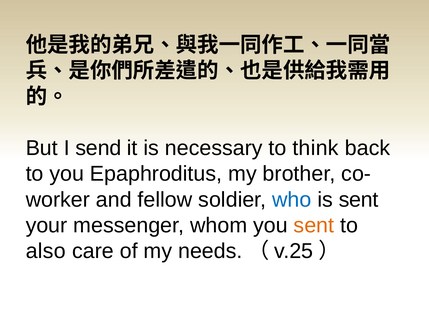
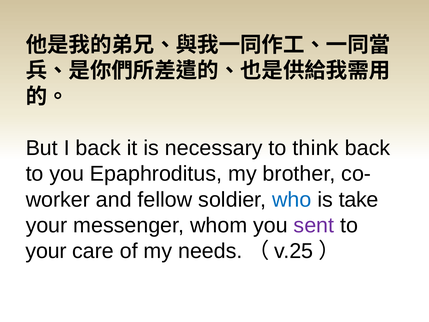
I send: send -> back
is sent: sent -> take
sent at (314, 225) colour: orange -> purple
also at (46, 251): also -> your
